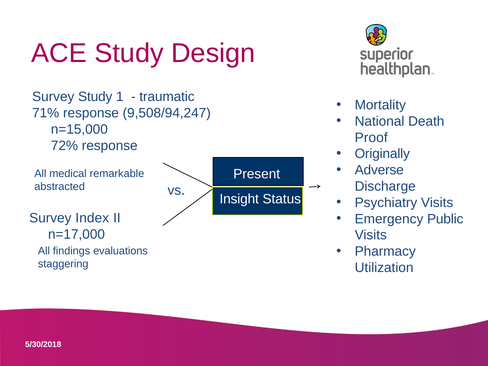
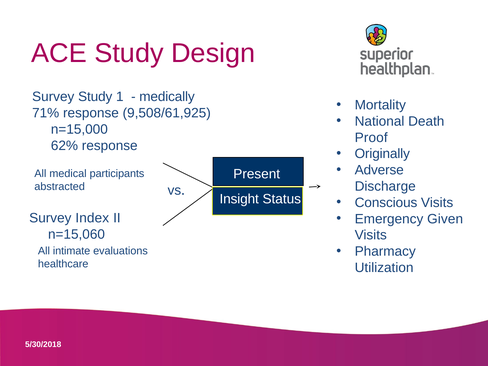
traumatic: traumatic -> medically
9,508/94,247: 9,508/94,247 -> 9,508/61,925
72%: 72% -> 62%
remarkable: remarkable -> participants
Psychiatry: Psychiatry -> Conscious
Public: Public -> Given
n=17,000: n=17,000 -> n=15,060
findings: findings -> intimate
staggering: staggering -> healthcare
